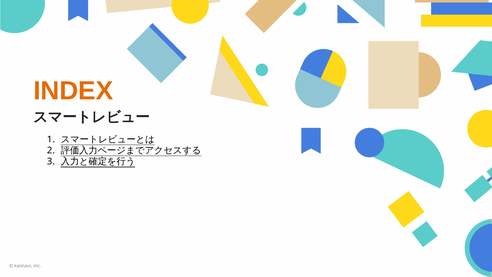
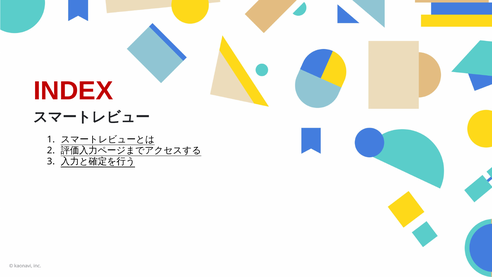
INDEX colour: orange -> red
